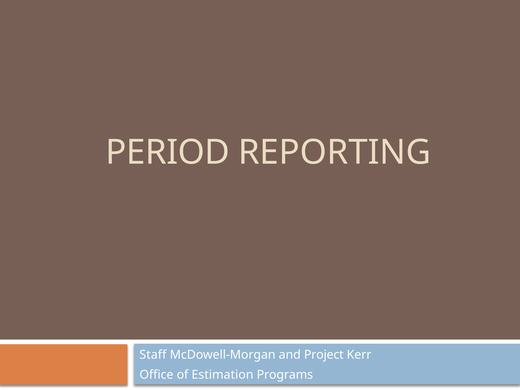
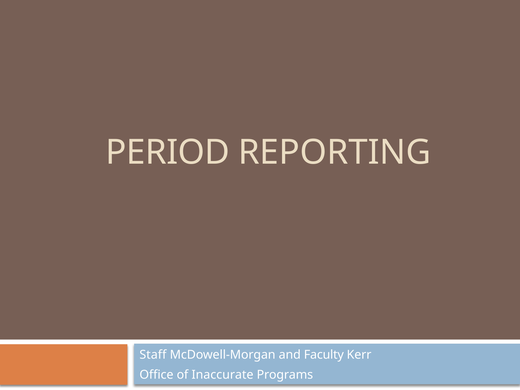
Project: Project -> Faculty
Estimation: Estimation -> Inaccurate
